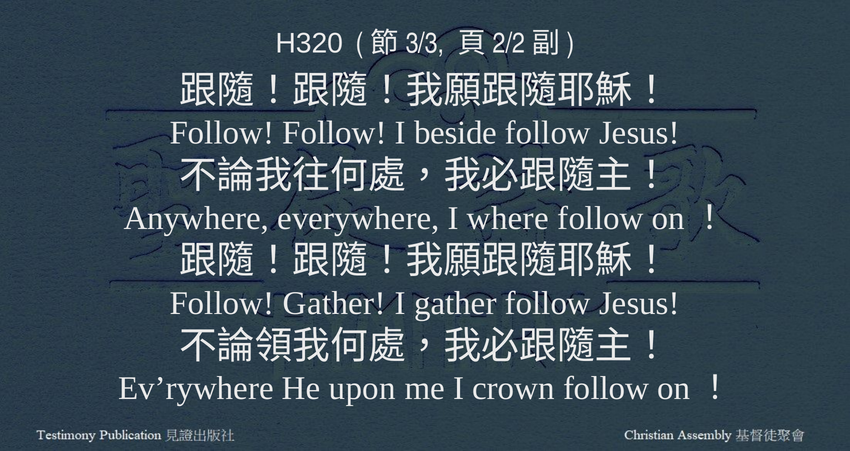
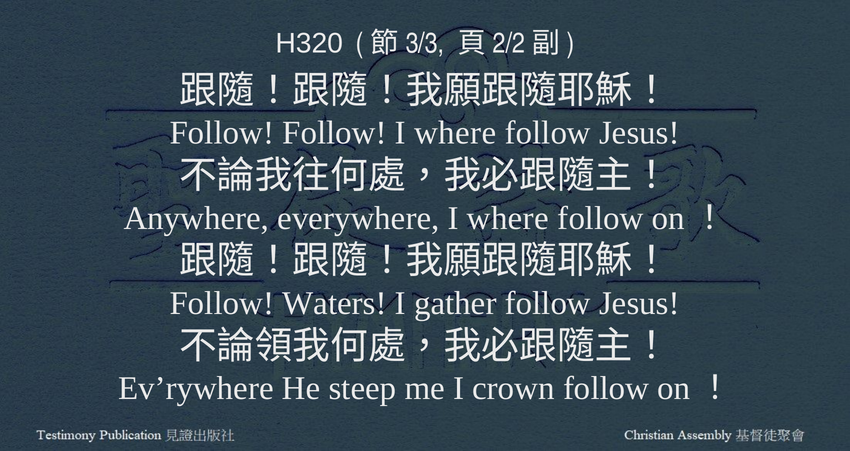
Follow I beside: beside -> where
Follow Gather: Gather -> Waters
upon: upon -> steep
